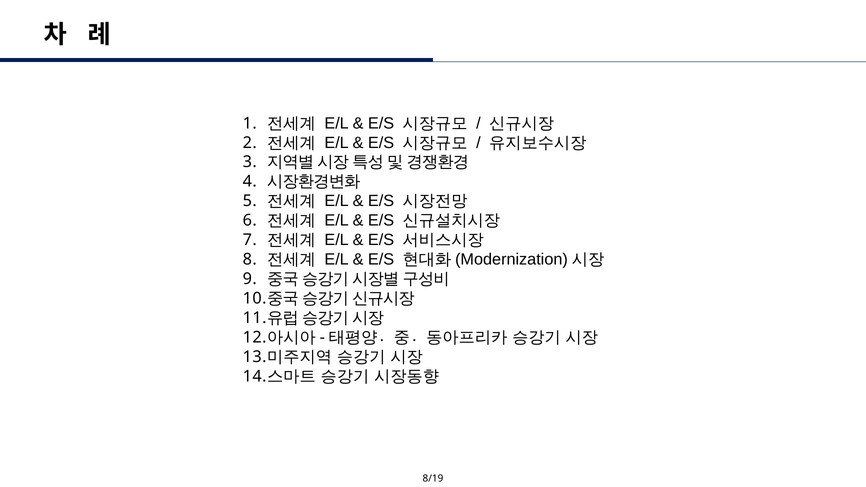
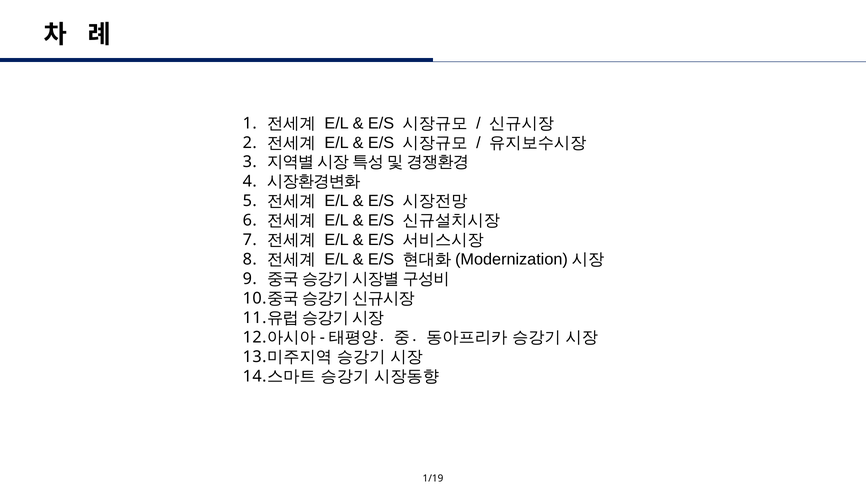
8/19: 8/19 -> 1/19
